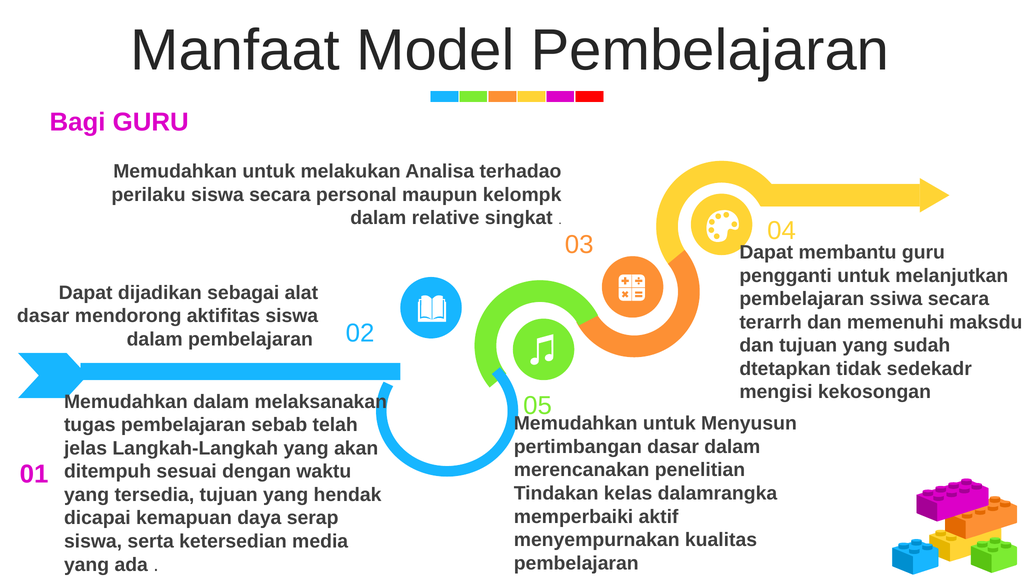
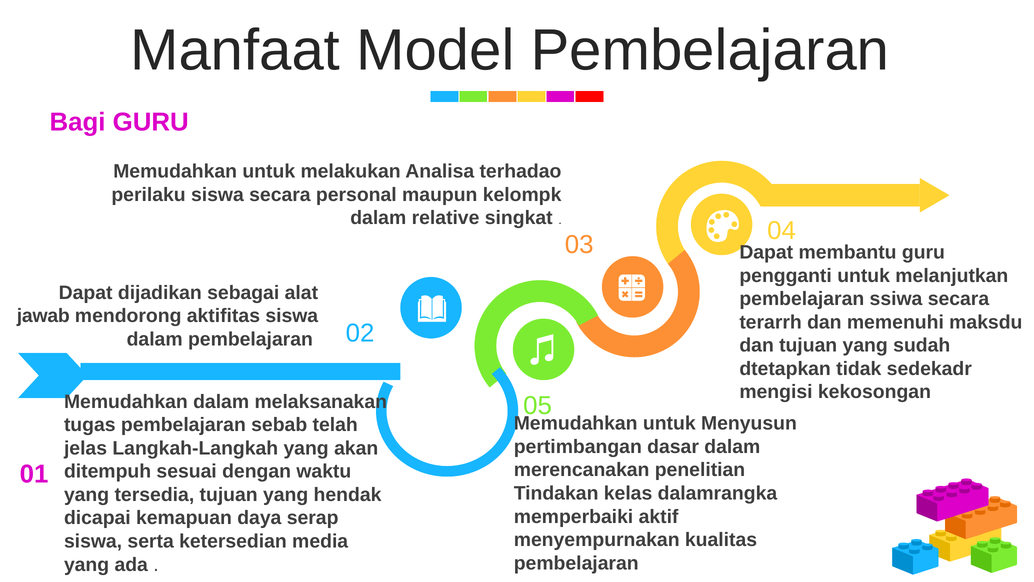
dasar at (43, 316): dasar -> jawab
